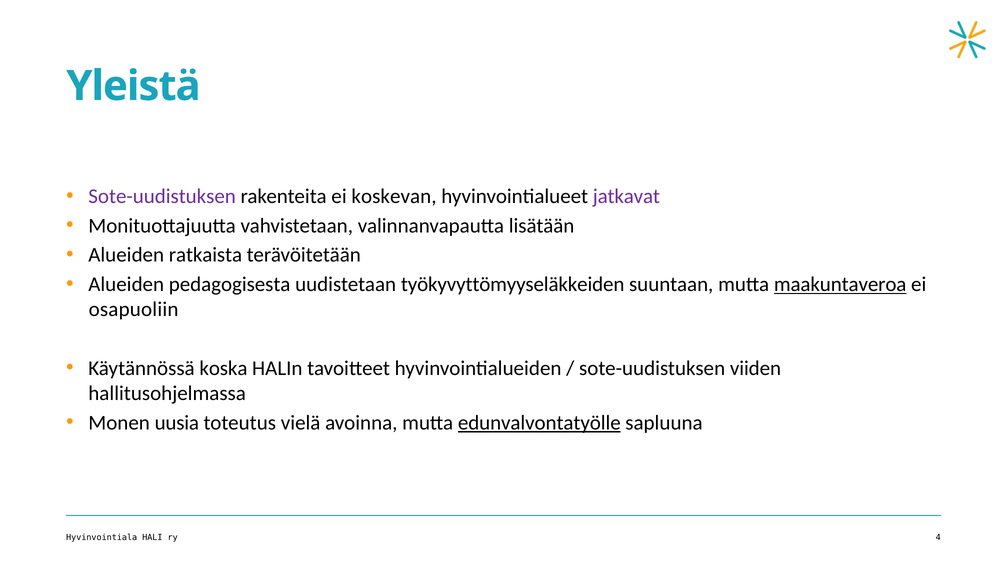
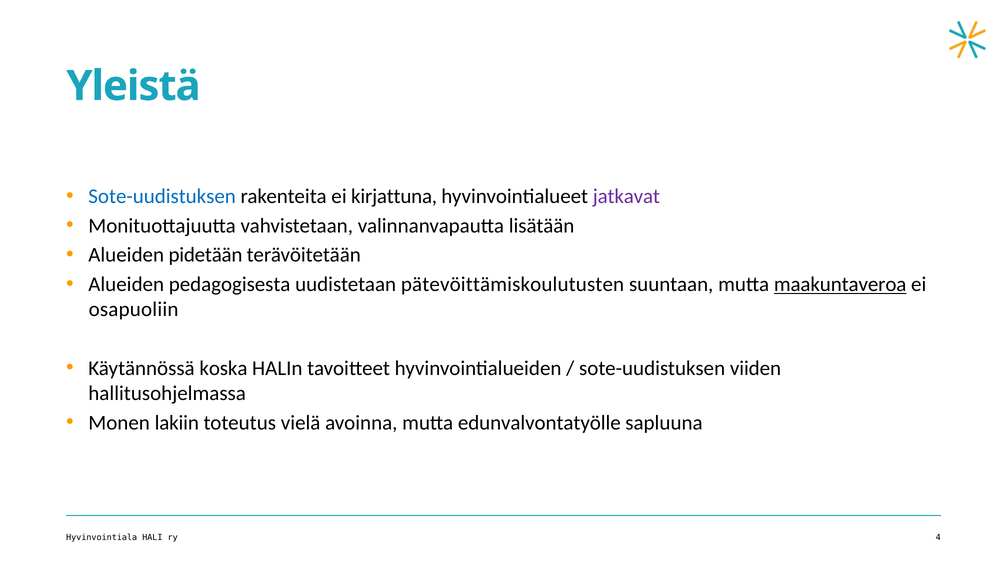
Sote-uudistuksen at (162, 196) colour: purple -> blue
koskevan: koskevan -> kirjattuna
ratkaista: ratkaista -> pidetään
työkyvyttömyyseläkkeiden: työkyvyttömyyseläkkeiden -> pätevöittämiskoulutusten
uusia: uusia -> lakiin
edunvalvontatyölle underline: present -> none
